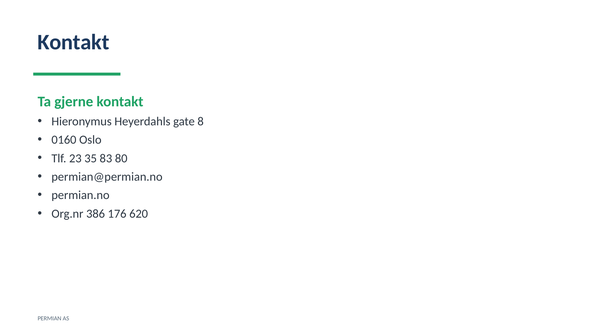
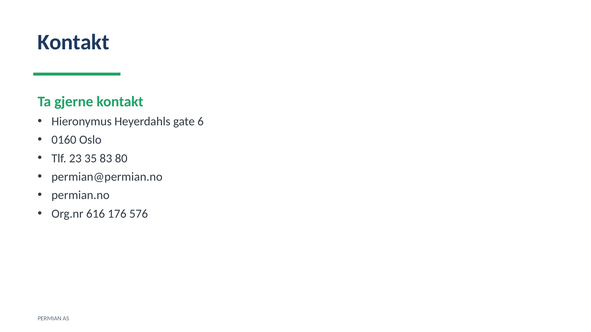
8: 8 -> 6
386: 386 -> 616
620: 620 -> 576
